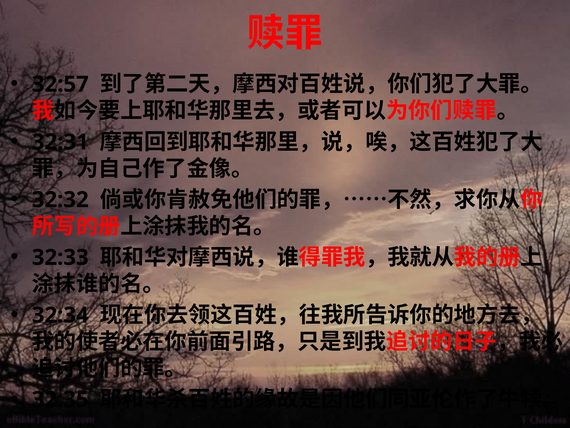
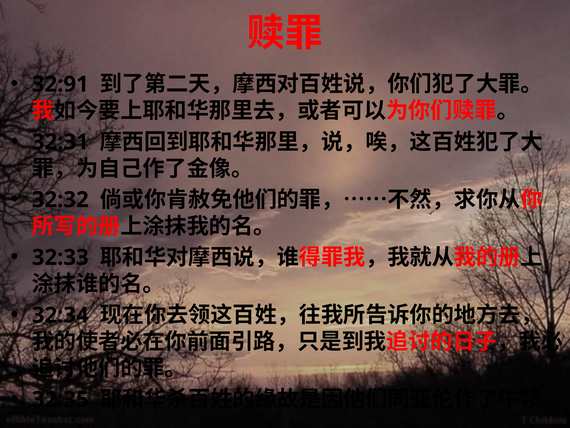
32:57: 32:57 -> 32:91
